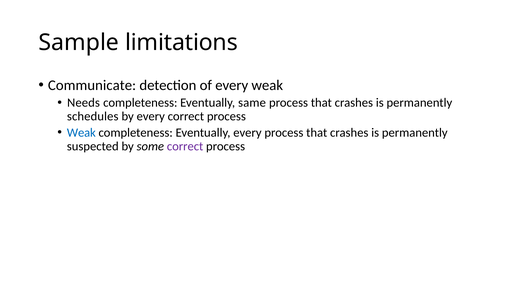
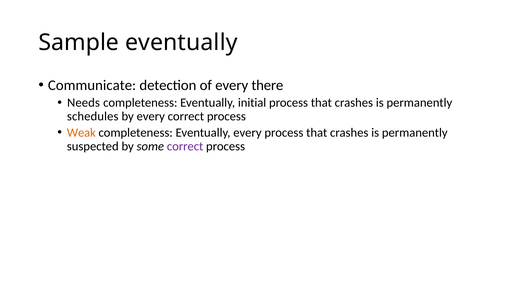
Sample limitations: limitations -> eventually
every weak: weak -> there
same: same -> initial
Weak at (81, 133) colour: blue -> orange
